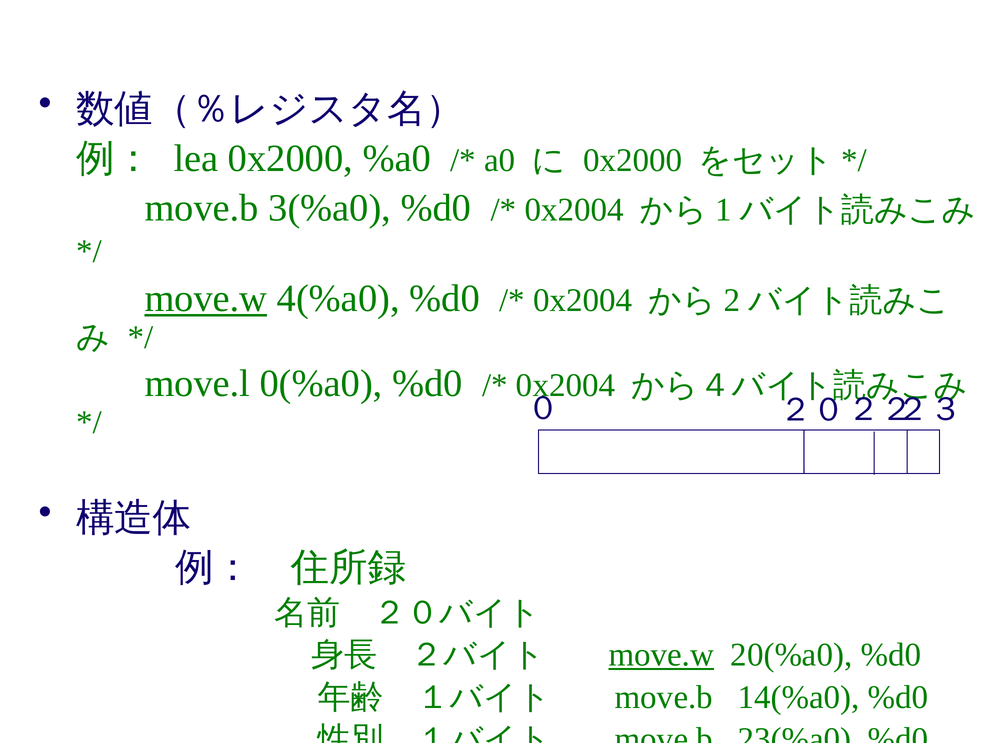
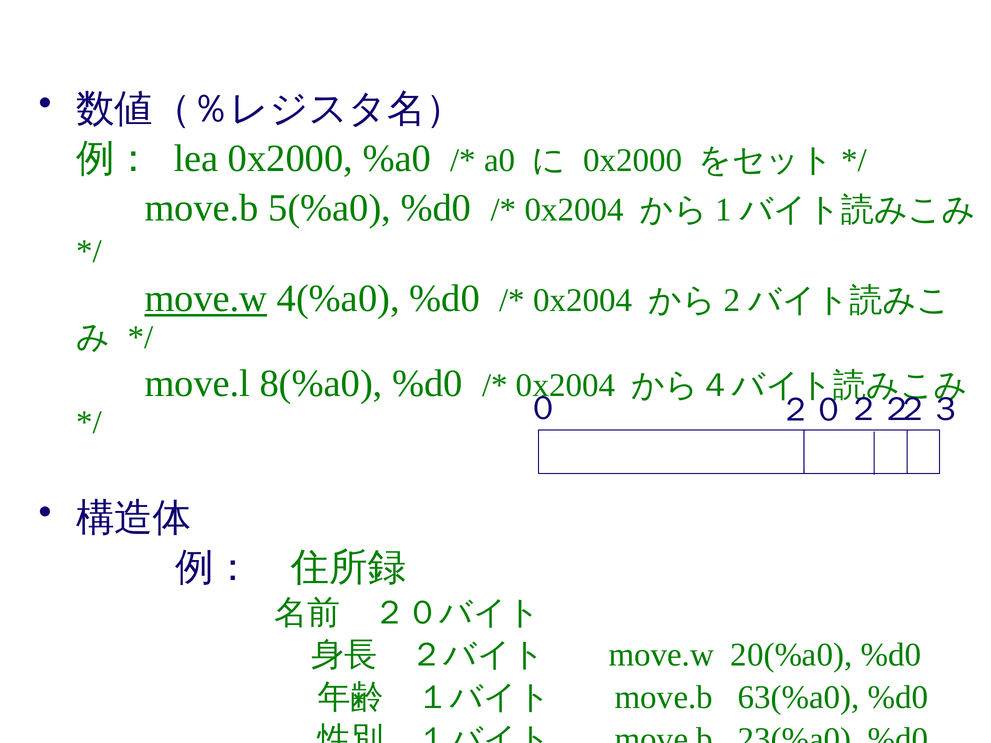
3(%a0: 3(%a0 -> 5(%a0
0(%a0: 0(%a0 -> 8(%a0
move.w at (661, 655) underline: present -> none
14(%a0: 14(%a0 -> 63(%a0
